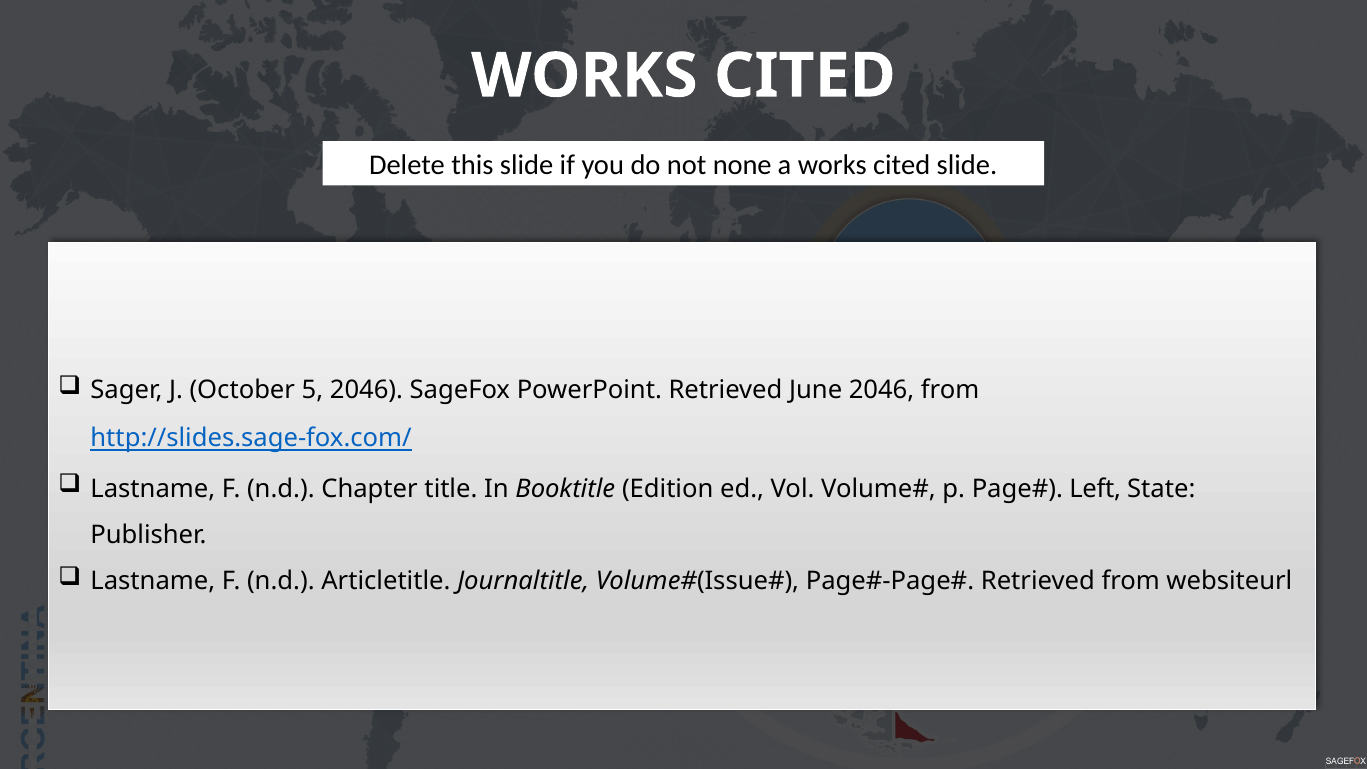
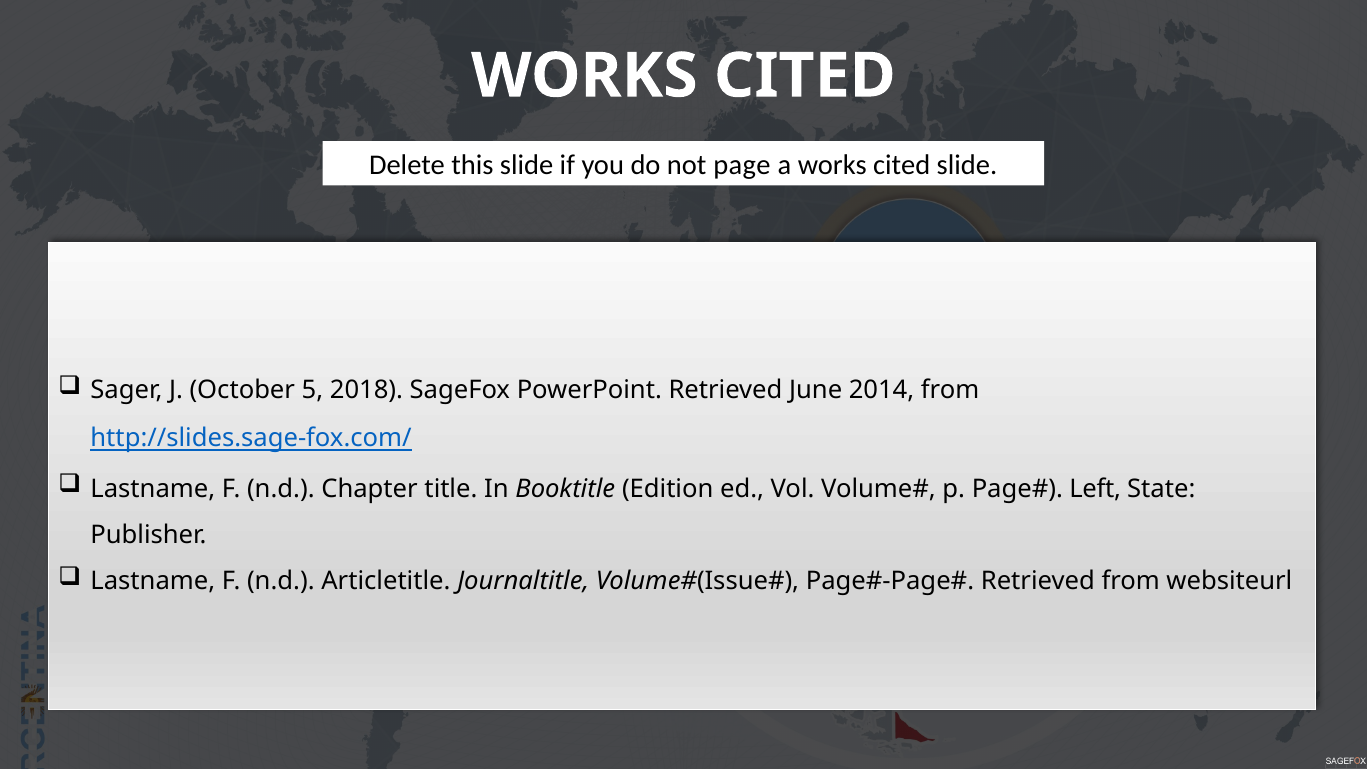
none: none -> page
5 2046: 2046 -> 2018
June 2046: 2046 -> 2014
